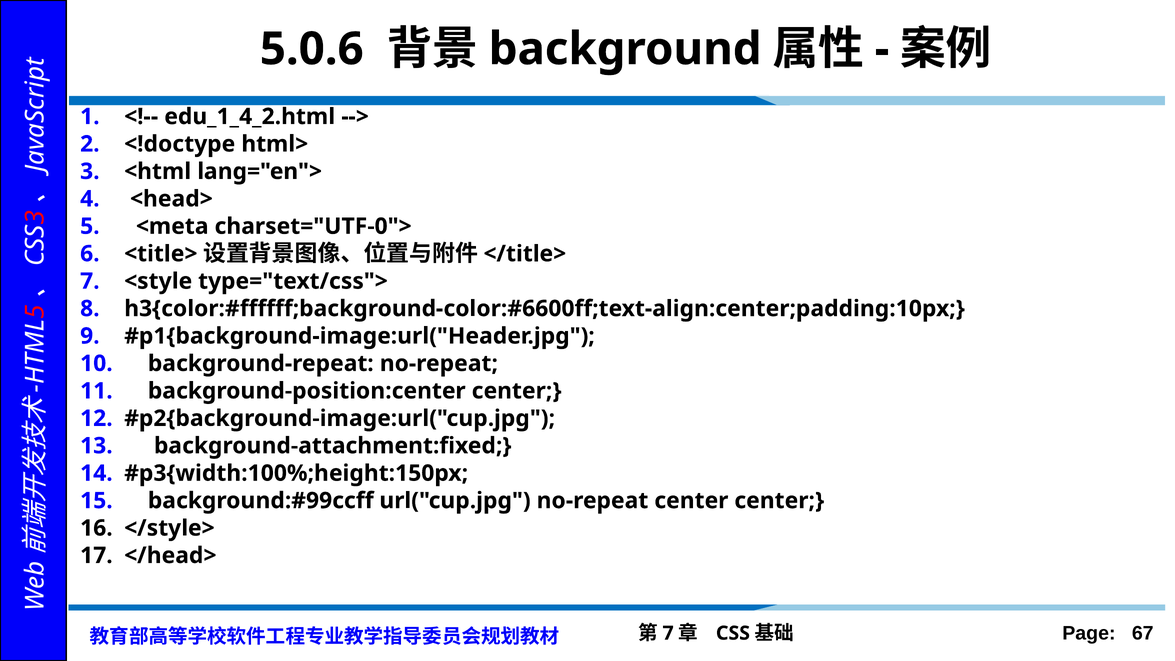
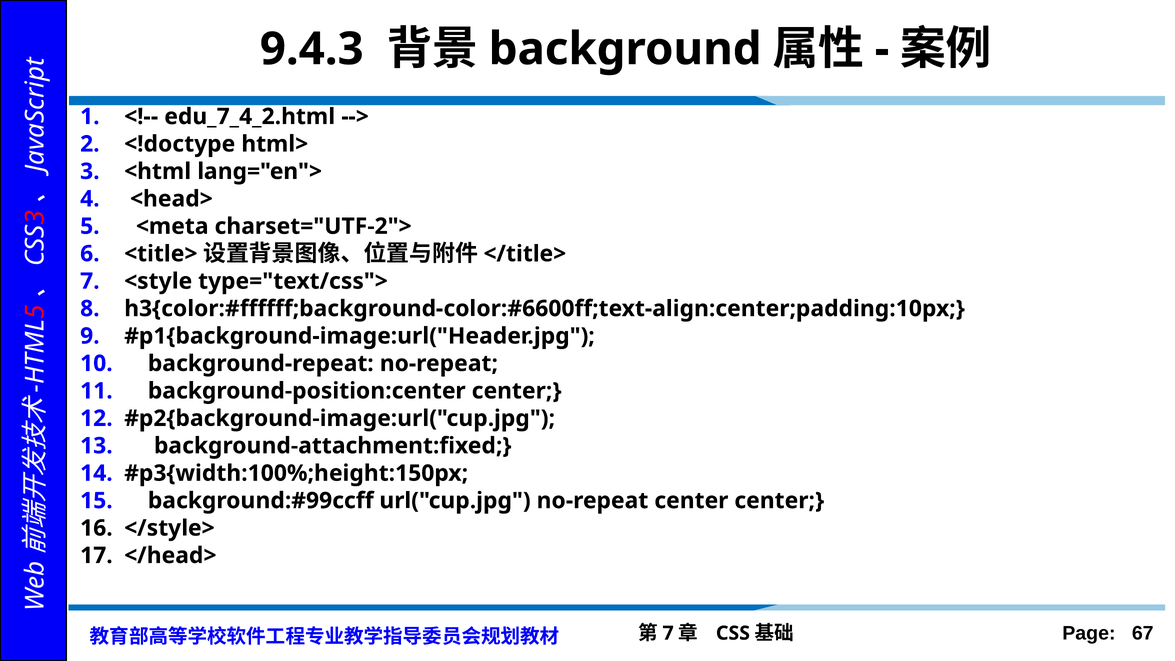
5.0.6: 5.0.6 -> 9.4.3
edu_1_4_2.html: edu_1_4_2.html -> edu_7_4_2.html
charset="UTF-0">: charset="UTF-0"> -> charset="UTF-2">
